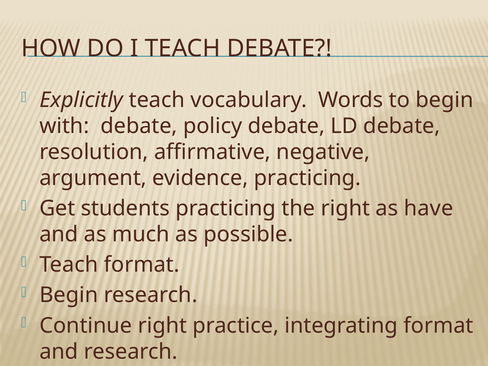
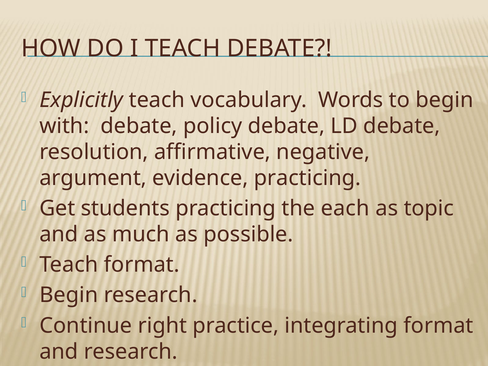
the right: right -> each
have: have -> topic
